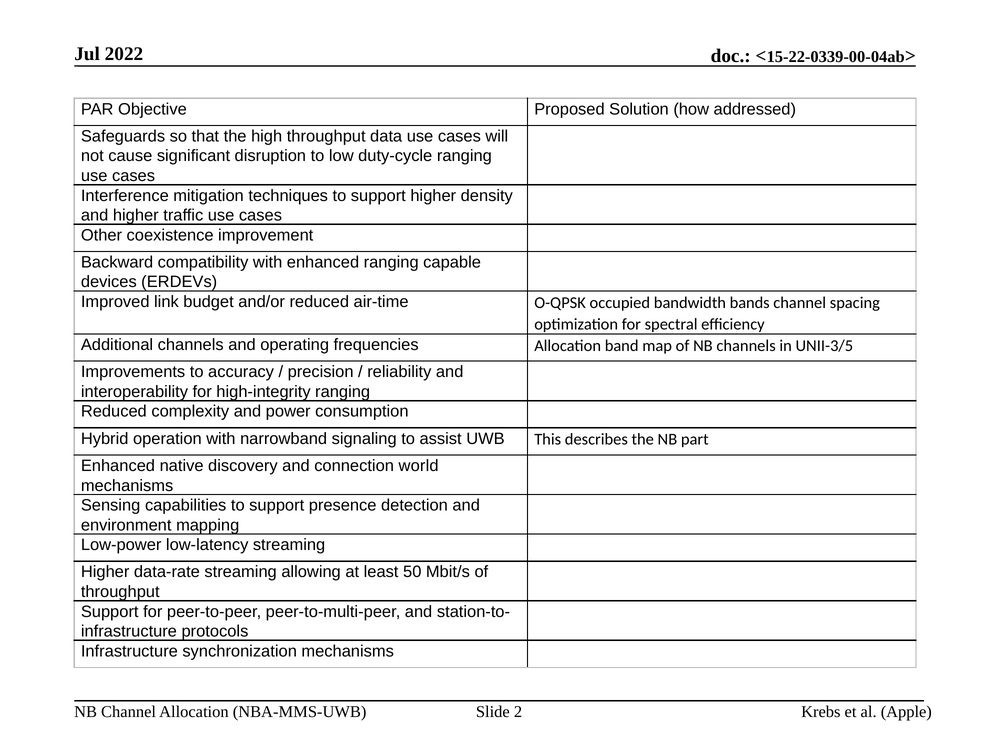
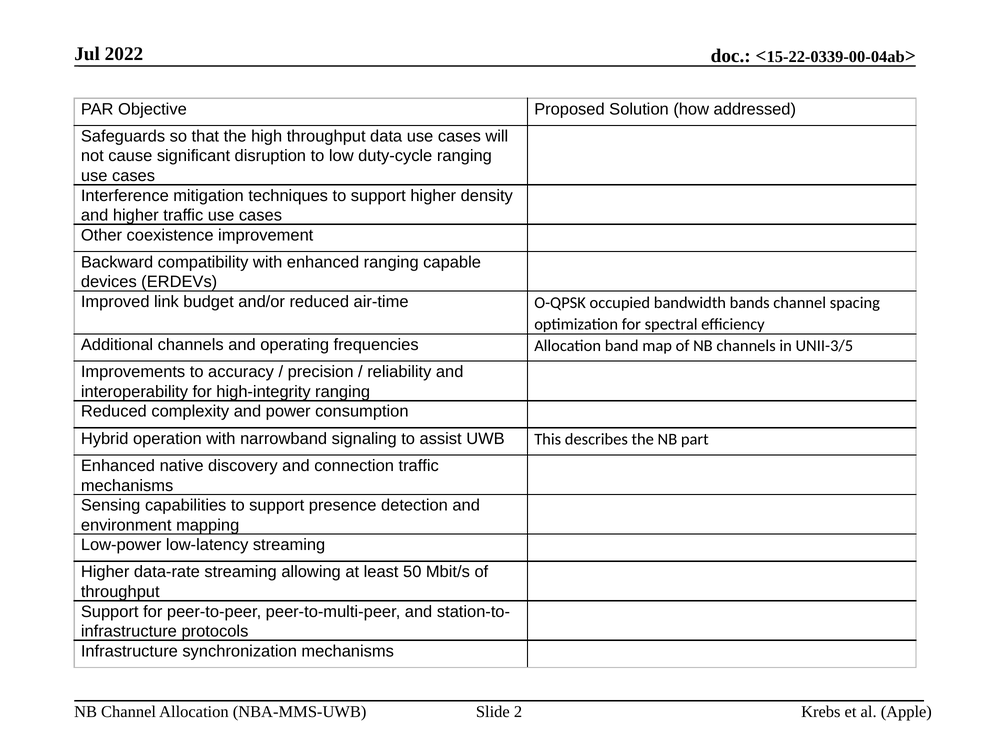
connection world: world -> traffic
